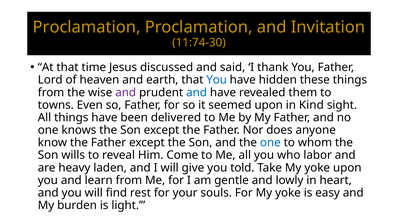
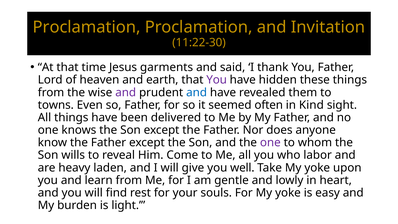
11:74-30: 11:74-30 -> 11:22-30
discussed: discussed -> garments
You at (217, 80) colour: blue -> purple
seemed upon: upon -> often
one at (270, 143) colour: blue -> purple
told: told -> well
